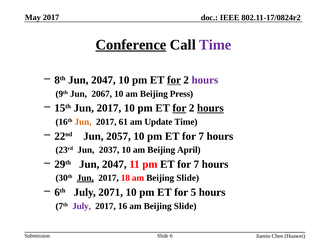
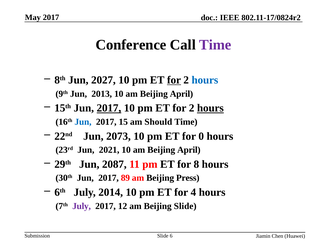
Conference underline: present -> none
8th Jun 2047: 2047 -> 2027
hours at (205, 80) colour: purple -> blue
2067: 2067 -> 2013
Press at (181, 93): Press -> April
2017 at (109, 108) underline: none -> present
for at (179, 108) underline: present -> none
Jun at (83, 121) colour: orange -> blue
61: 61 -> 15
Update: Update -> Should
2057: 2057 -> 2073
7 at (201, 136): 7 -> 0
2037: 2037 -> 2021
29th Jun 2047: 2047 -> 2087
7 at (196, 164): 7 -> 8
Jun at (85, 177) underline: present -> none
18: 18 -> 89
Slide at (188, 177): Slide -> Press
2071: 2071 -> 2014
5: 5 -> 4
16: 16 -> 12
